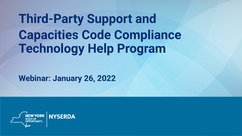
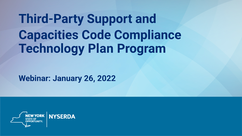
Help: Help -> Plan
